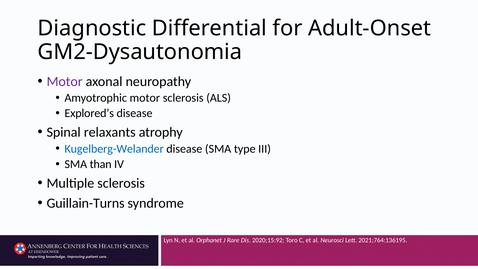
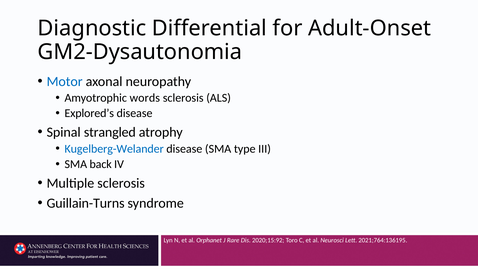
Motor at (65, 81) colour: purple -> blue
Amyotrophic motor: motor -> words
relaxants: relaxants -> strangled
than: than -> back
